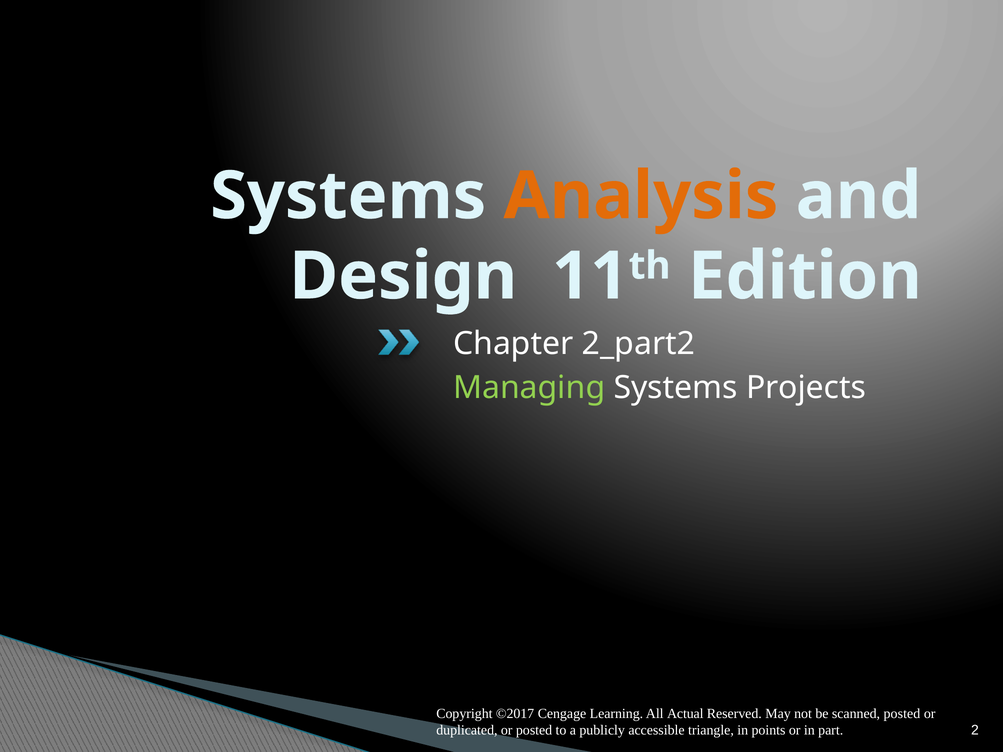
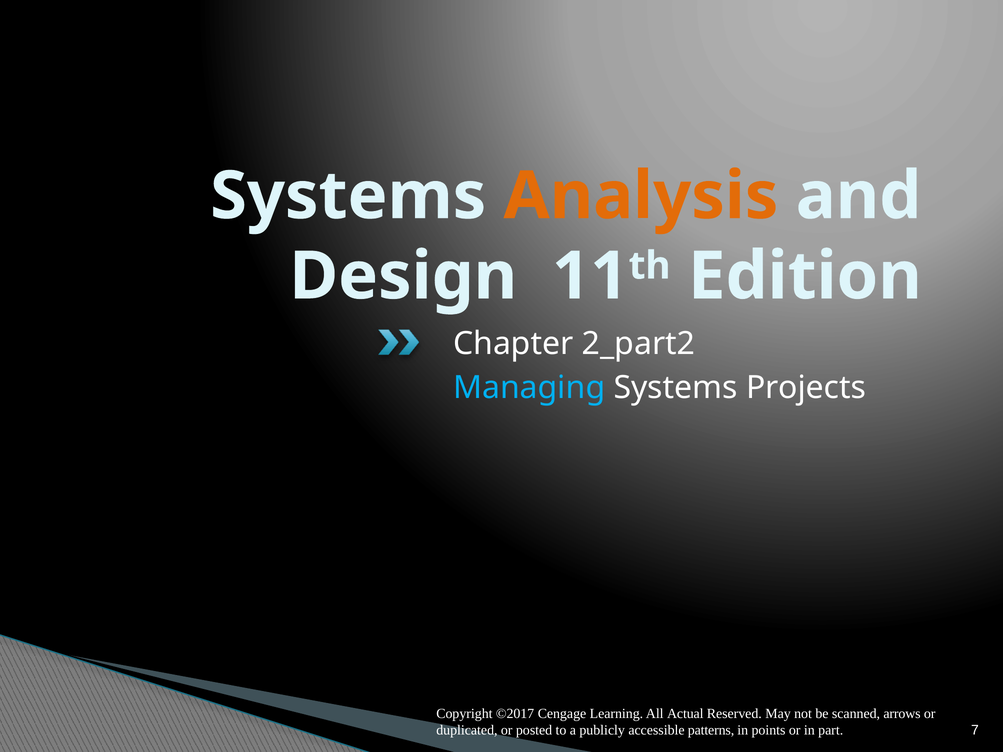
Managing colour: light green -> light blue
scanned posted: posted -> arrows
triangle: triangle -> patterns
2: 2 -> 7
